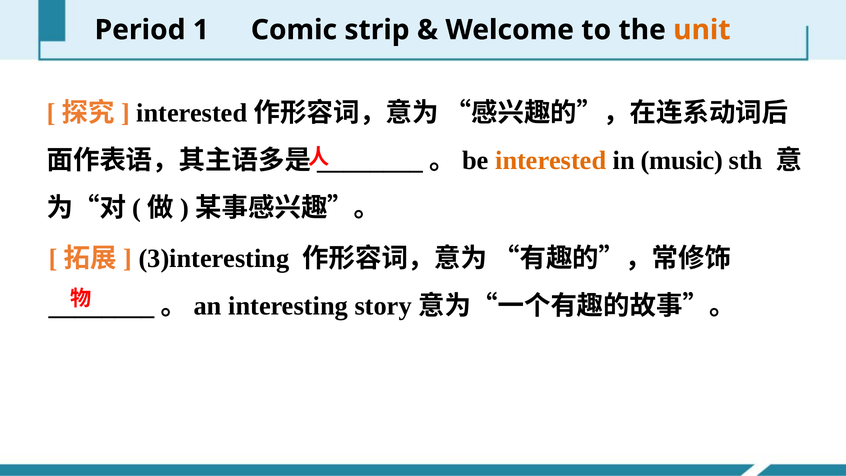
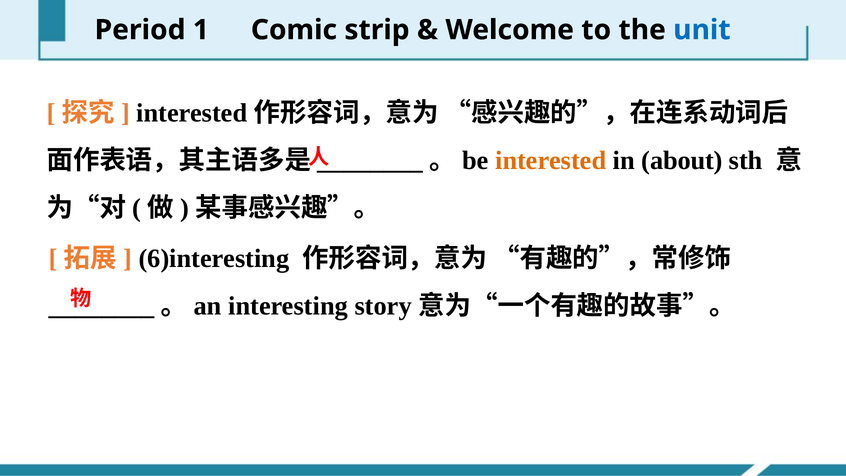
unit colour: orange -> blue
music: music -> about
3)interesting: 3)interesting -> 6)interesting
